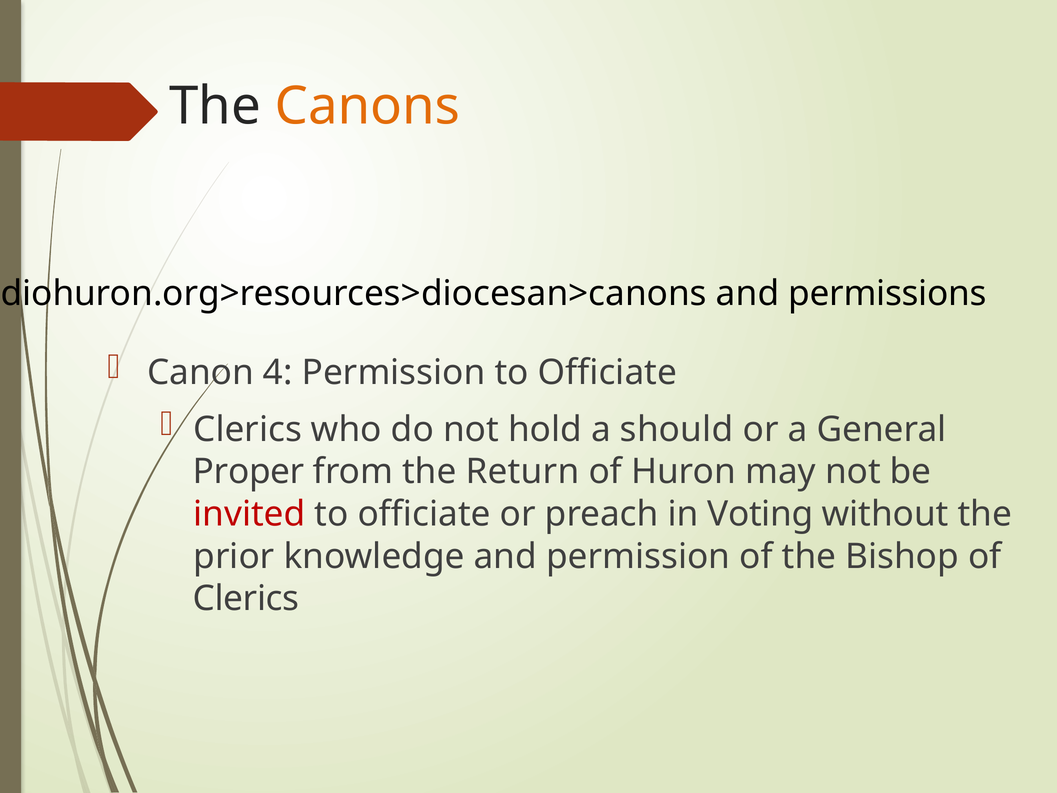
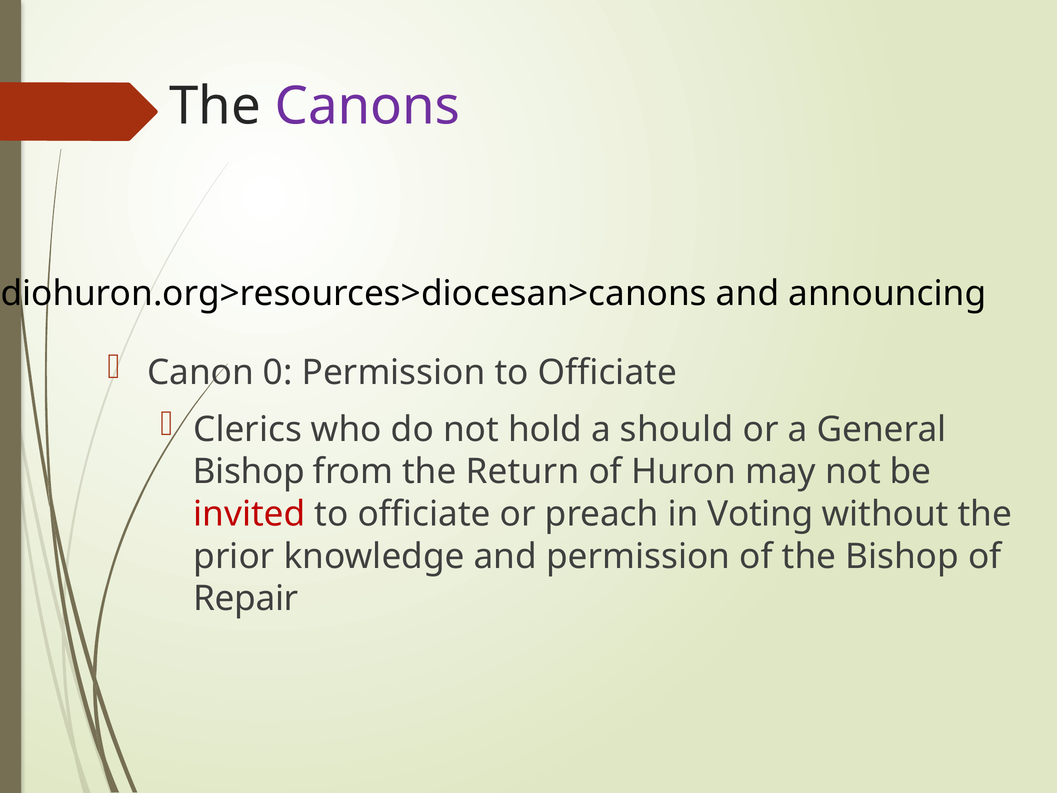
Canons colour: orange -> purple
permissions: permissions -> announcing
4: 4 -> 0
Proper at (249, 472): Proper -> Bishop
Clerics at (246, 599): Clerics -> Repair
